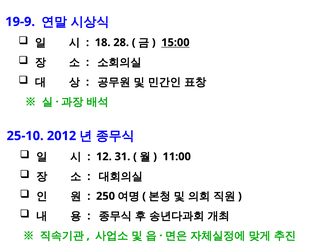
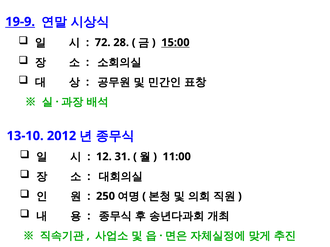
19-9 underline: none -> present
18: 18 -> 72
25-10: 25-10 -> 13-10
